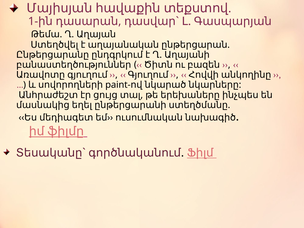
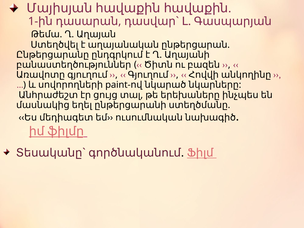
հավաքին տեքստով: տեքստով -> հավաքին
